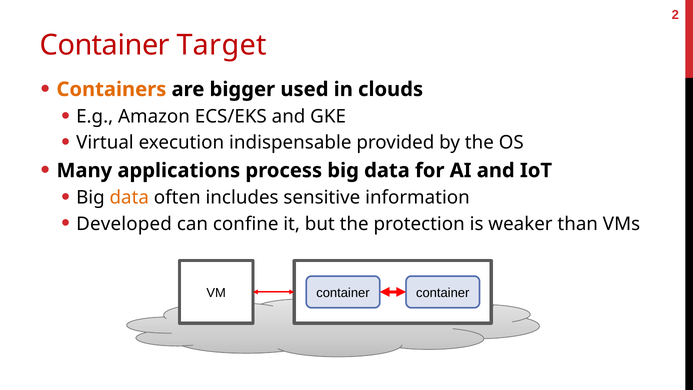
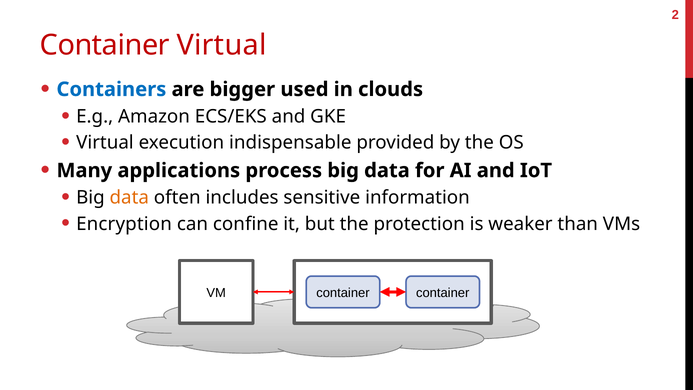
Container Target: Target -> Virtual
Containers colour: orange -> blue
Developed: Developed -> Encryption
